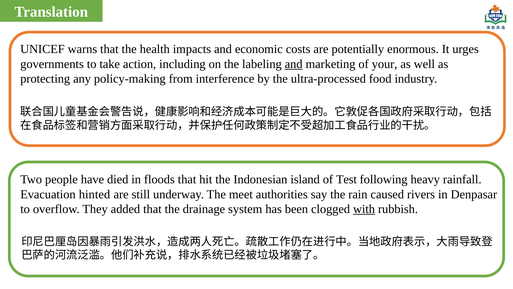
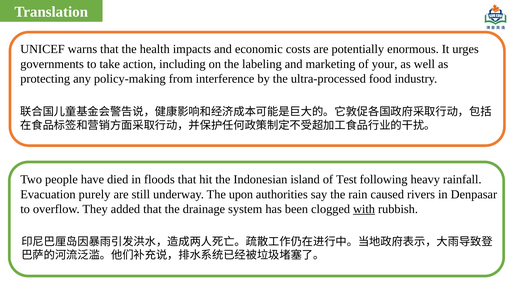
and at (294, 64) underline: present -> none
hinted: hinted -> purely
meet: meet -> upon
